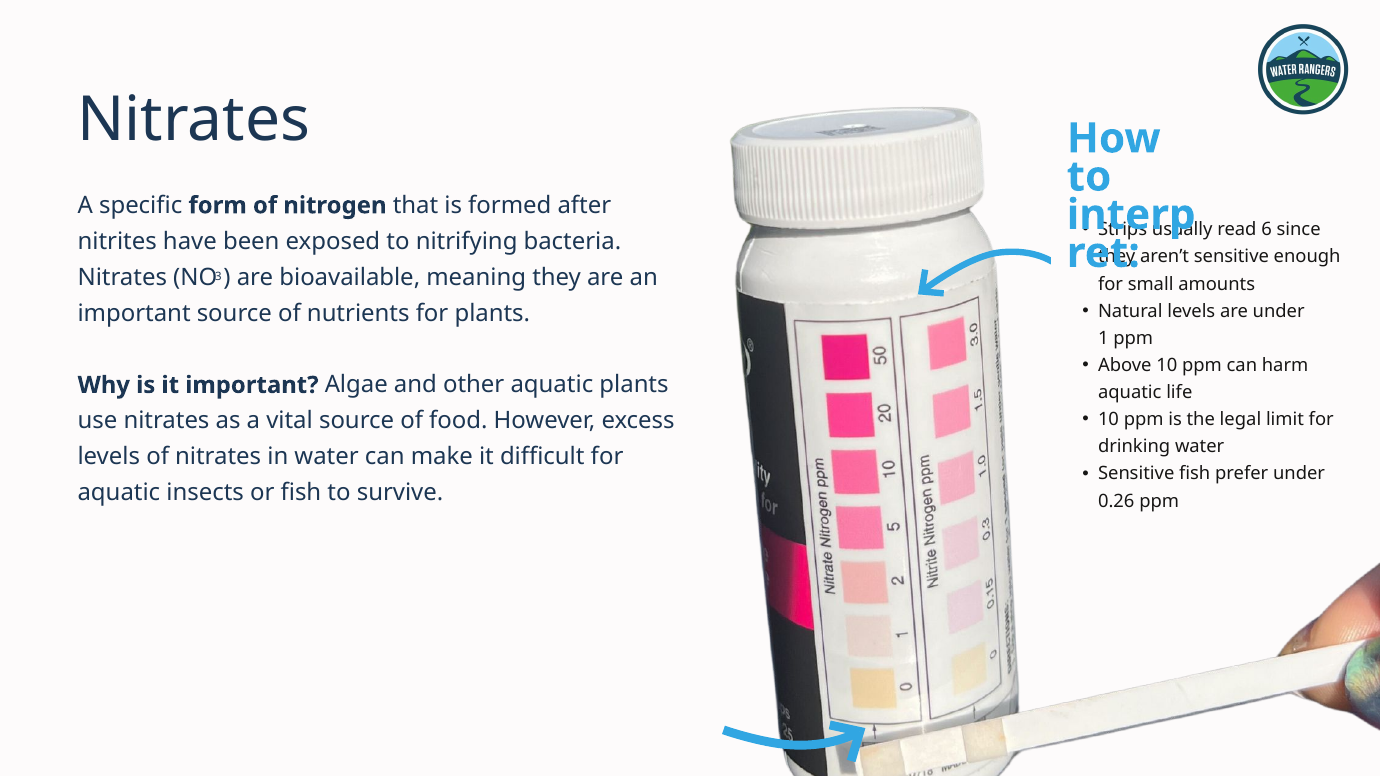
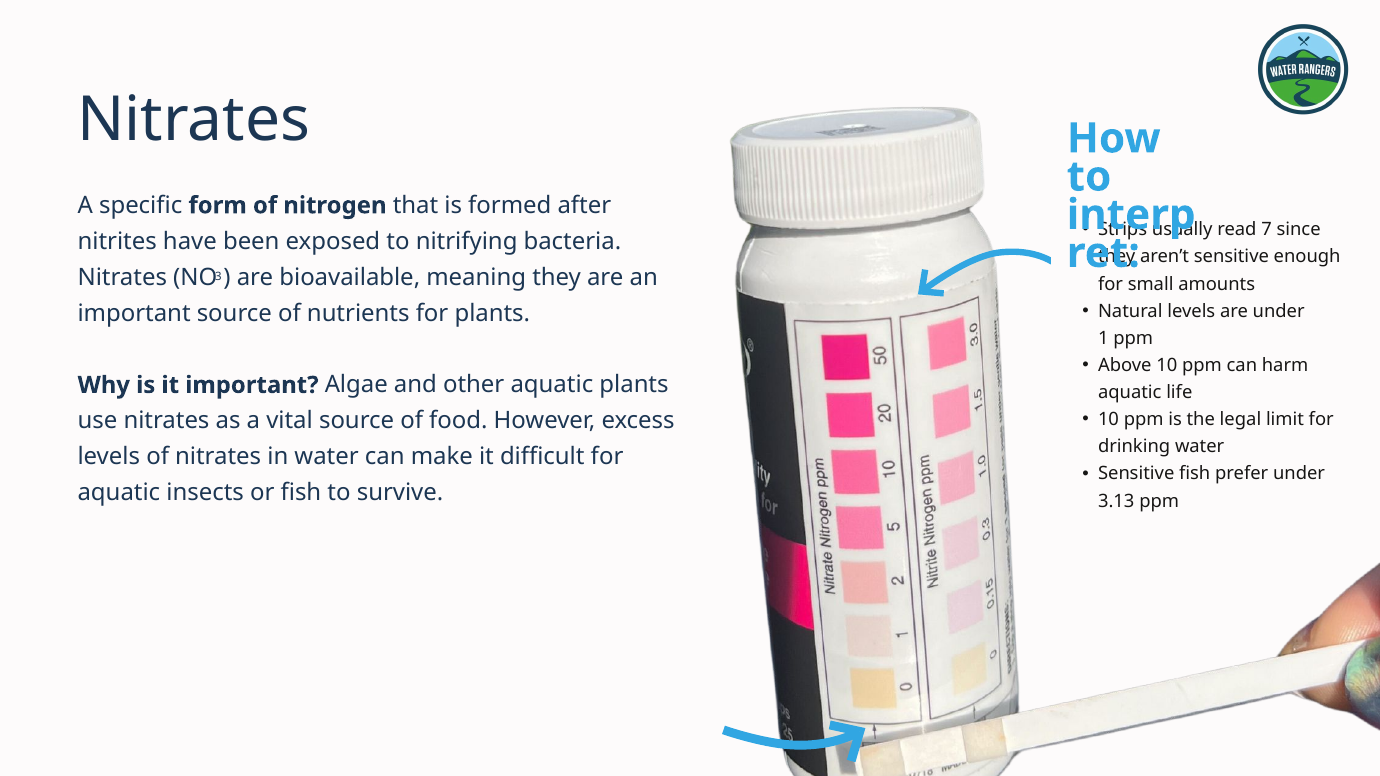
6: 6 -> 7
0.26: 0.26 -> 3.13
